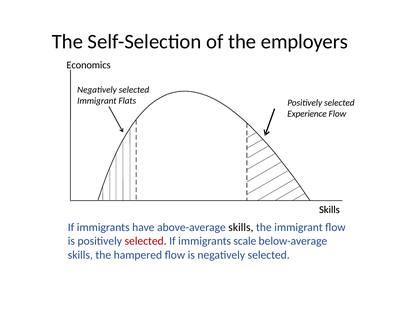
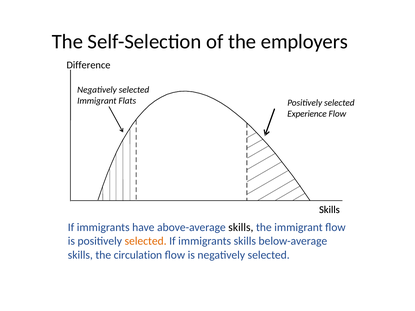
Economics: Economics -> Difference
selected at (146, 241) colour: red -> orange
immigrants scale: scale -> skills
hampered: hampered -> circulation
